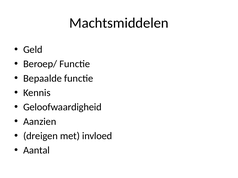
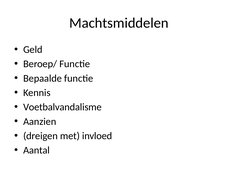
Geloofwaardigheid: Geloofwaardigheid -> Voetbalvandalisme
